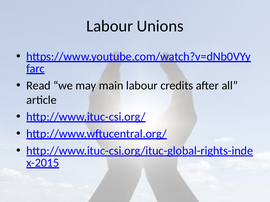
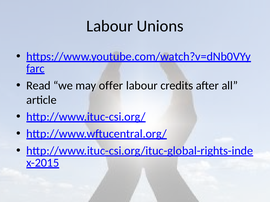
main: main -> offer
